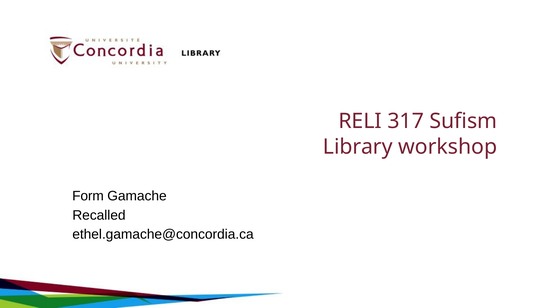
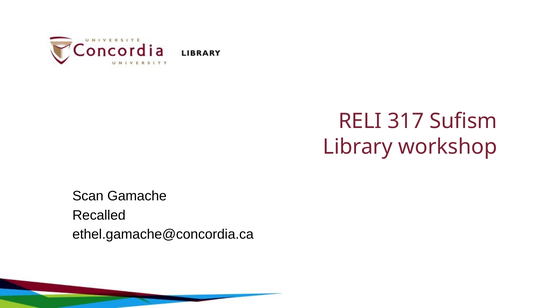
Form: Form -> Scan
